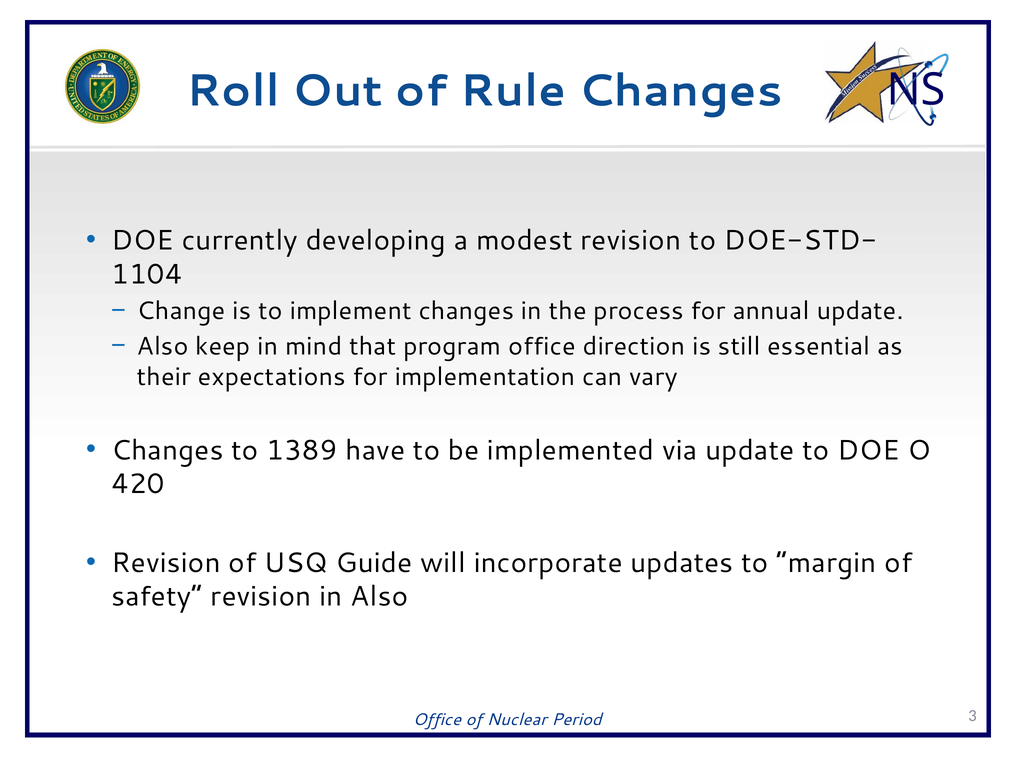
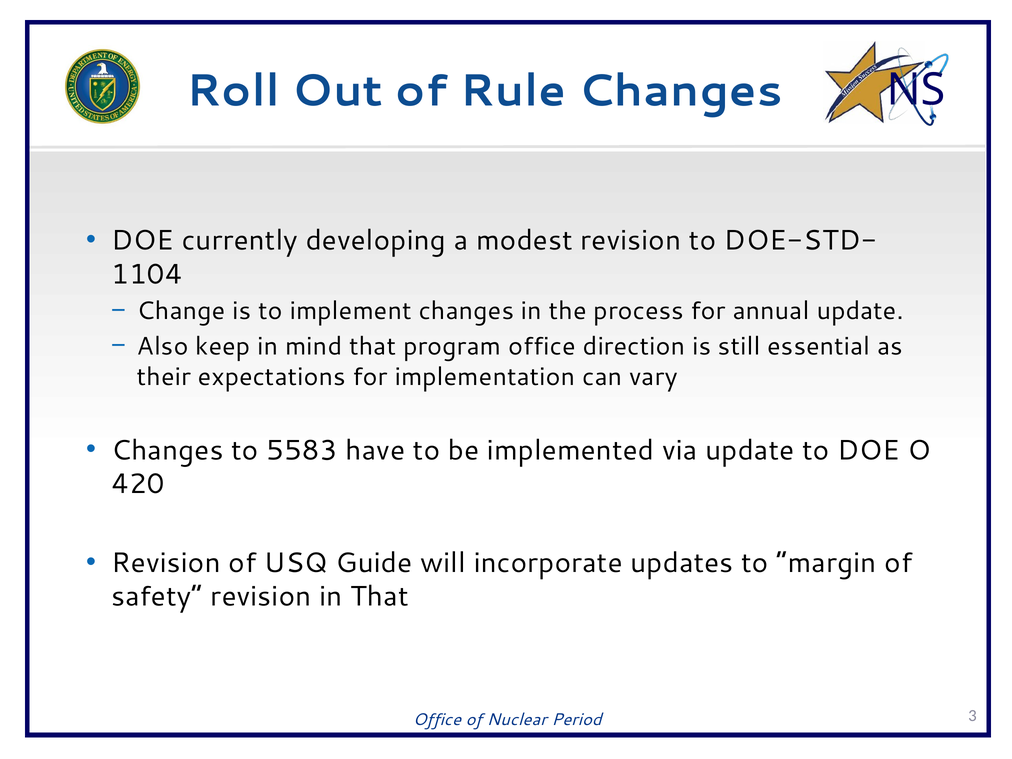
1389: 1389 -> 5583
in Also: Also -> That
